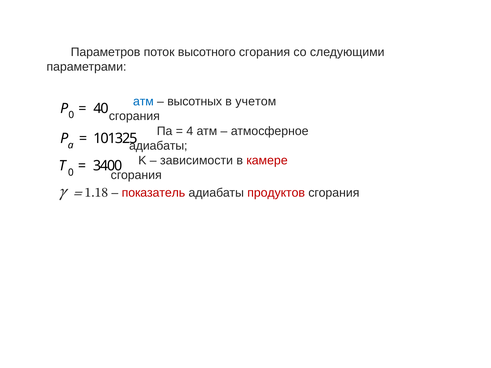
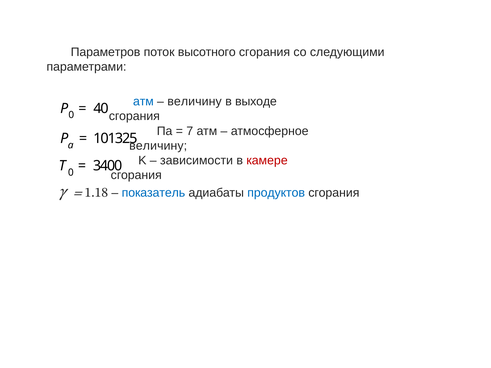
высотных at (195, 101): высотных -> величину
учетом: учетом -> выходе
4: 4 -> 7
адиабаты at (158, 146): адиабаты -> величину
показатель colour: red -> blue
продуктов colour: red -> blue
